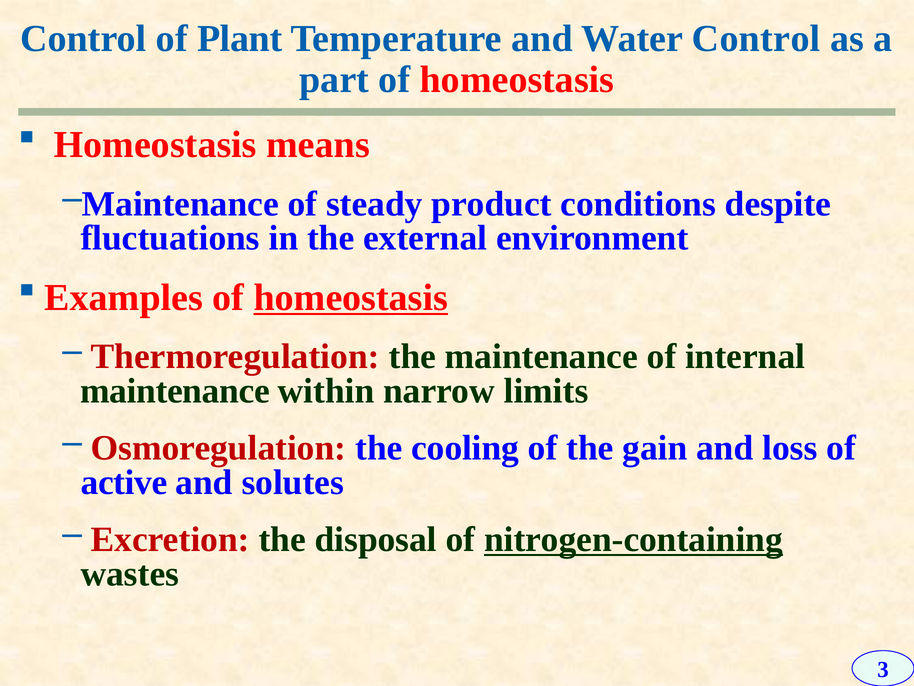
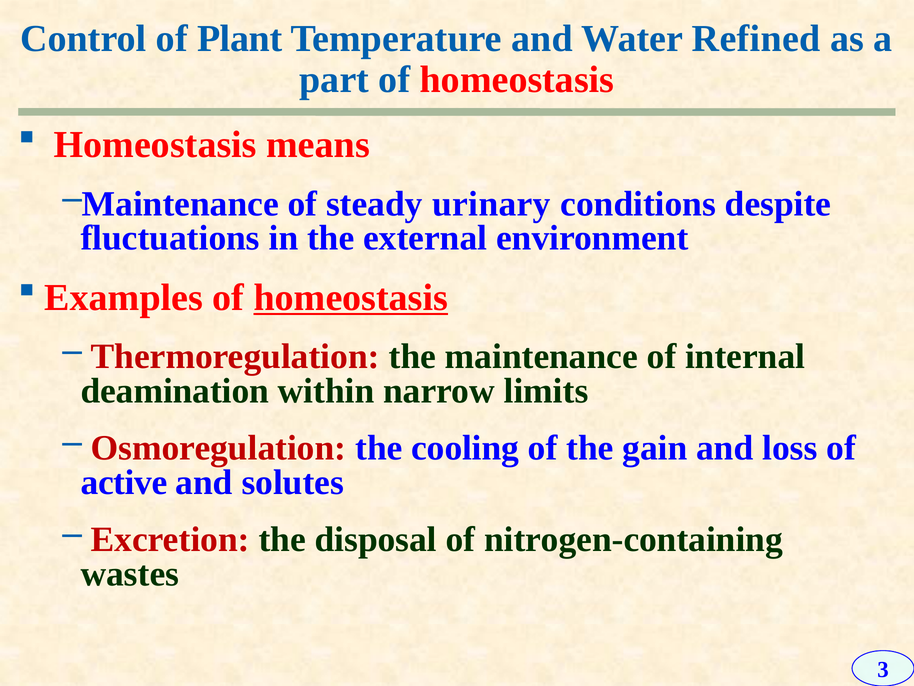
Water Control: Control -> Refined
product: product -> urinary
maintenance at (175, 391): maintenance -> deamination
nitrogen-containing underline: present -> none
